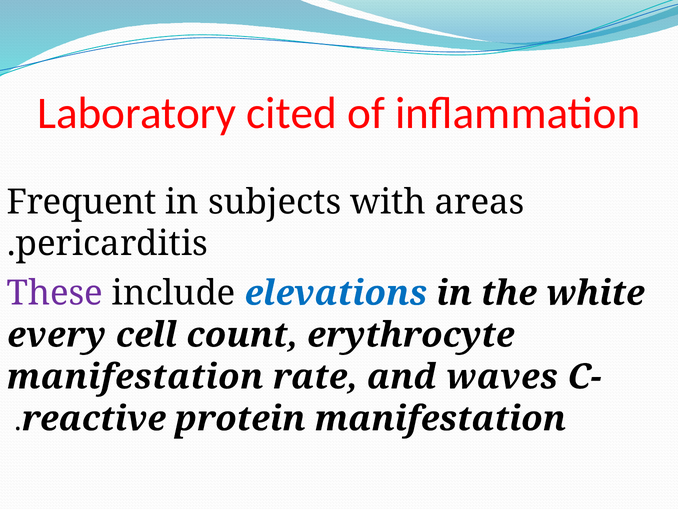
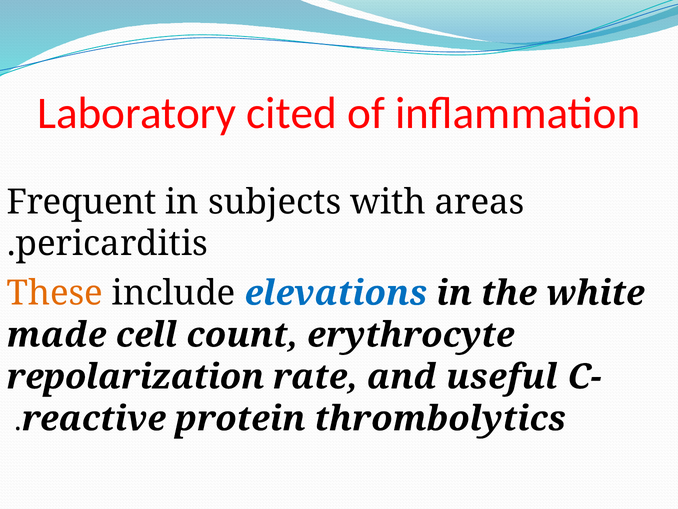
These colour: purple -> orange
every: every -> made
manifestation at (135, 377): manifestation -> repolarization
waves: waves -> useful
protein manifestation: manifestation -> thrombolytics
